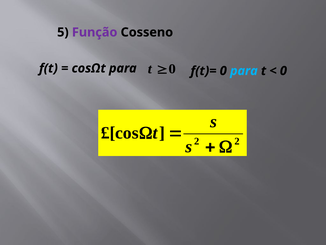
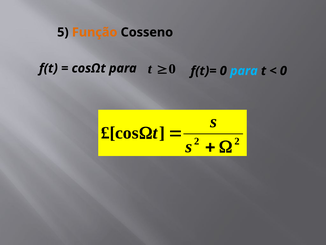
Função colour: purple -> orange
